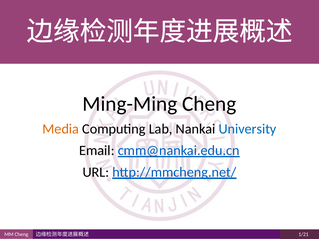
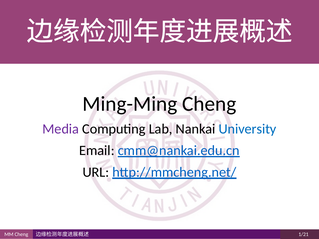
Media colour: orange -> purple
